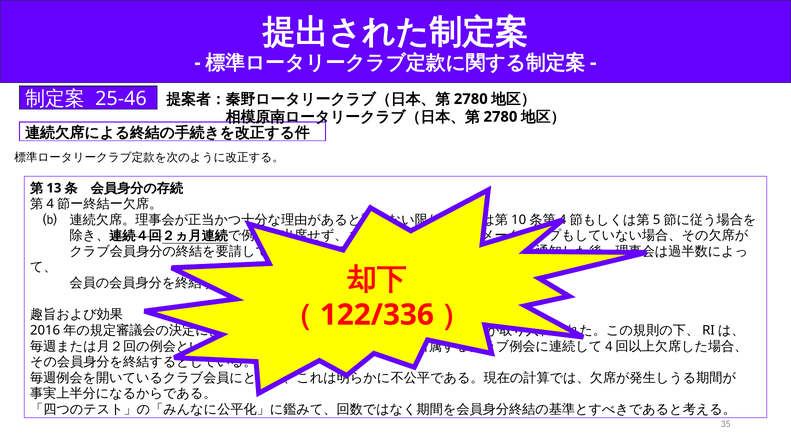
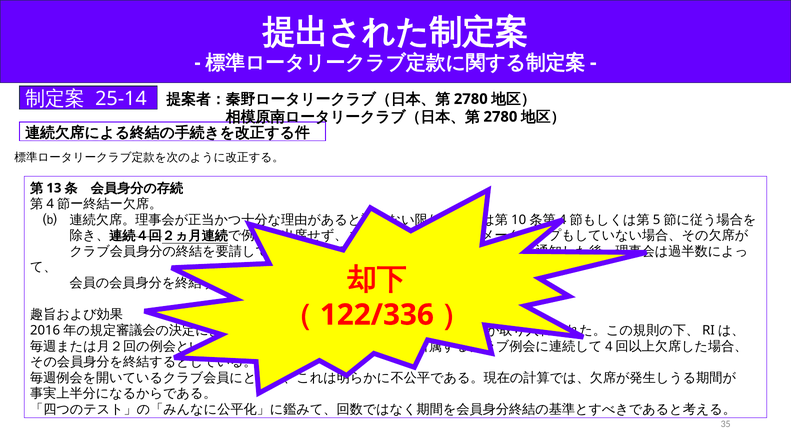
25-46: 25-46 -> 25-14
